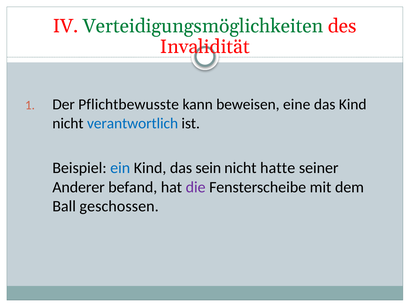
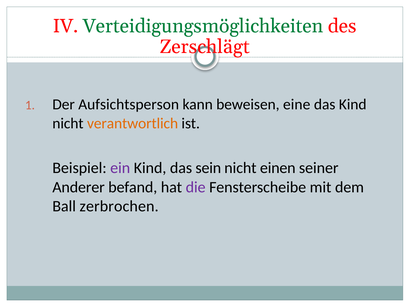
Invalidität: Invalidität -> Zerschlägt
Pflichtbewusste: Pflichtbewusste -> Aufsichtsperson
verantwortlich colour: blue -> orange
ein colour: blue -> purple
hatte: hatte -> einen
geschossen: geschossen -> zerbrochen
